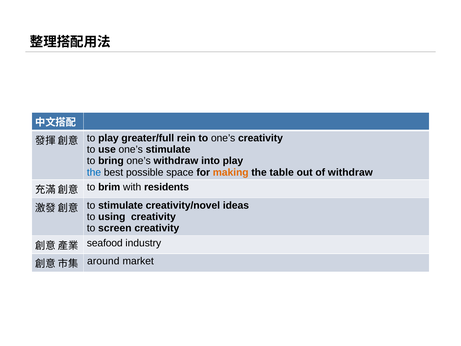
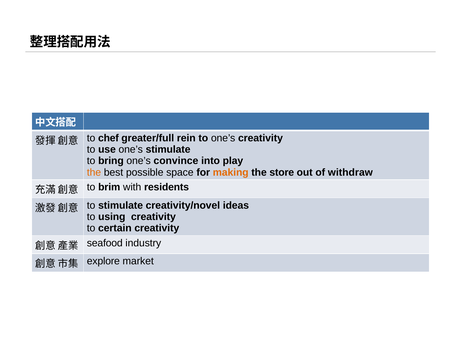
to play: play -> chef
one’s withdraw: withdraw -> convince
the at (94, 172) colour: blue -> orange
table: table -> store
screen: screen -> certain
around: around -> explore
